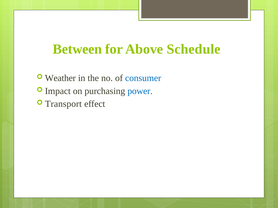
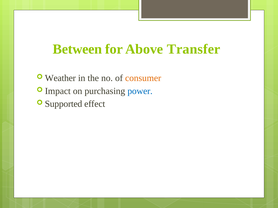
Schedule: Schedule -> Transfer
consumer colour: blue -> orange
Transport: Transport -> Supported
